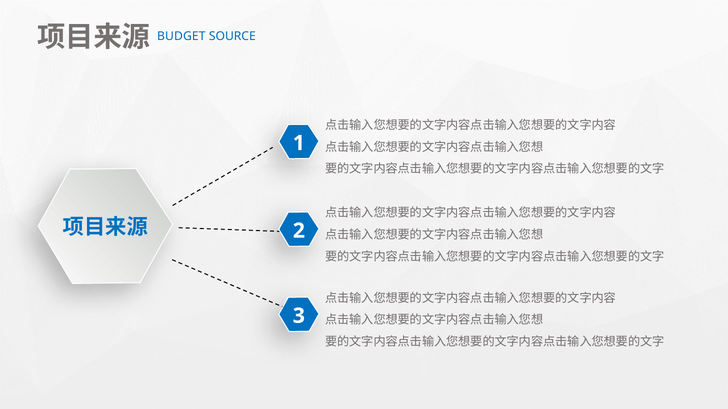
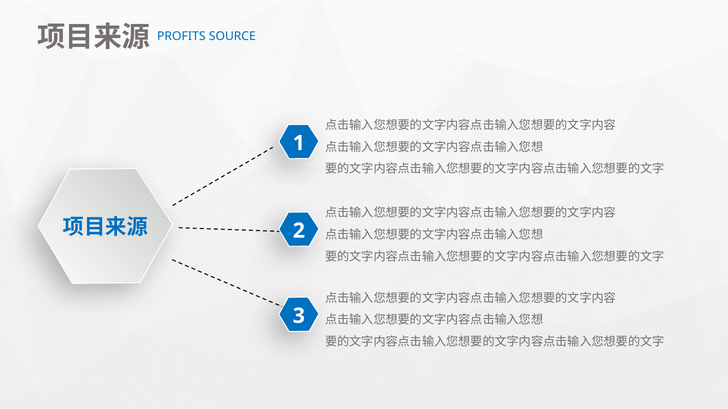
BUDGET: BUDGET -> PROFITS
